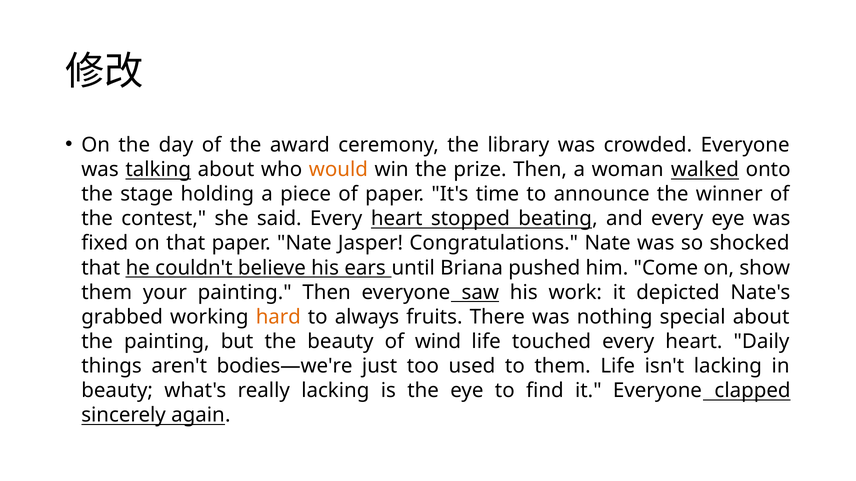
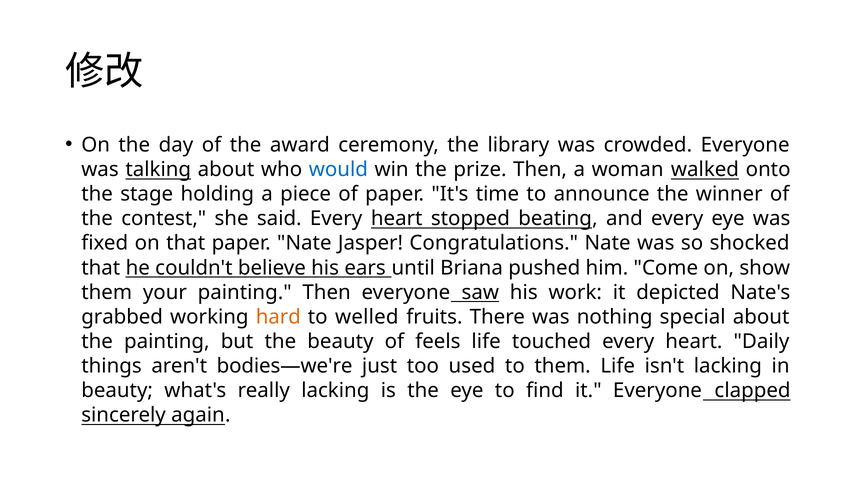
would colour: orange -> blue
always: always -> welled
wind: wind -> feels
